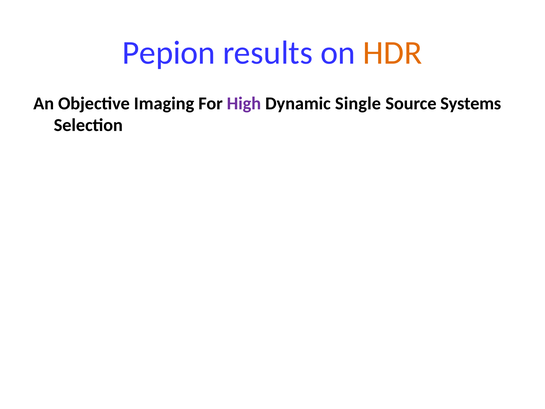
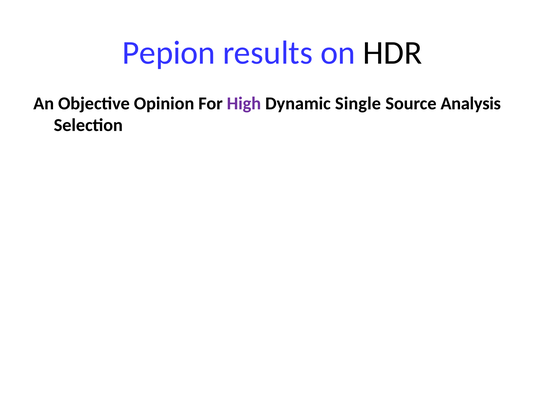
HDR colour: orange -> black
Imaging: Imaging -> Opinion
Systems: Systems -> Analysis
